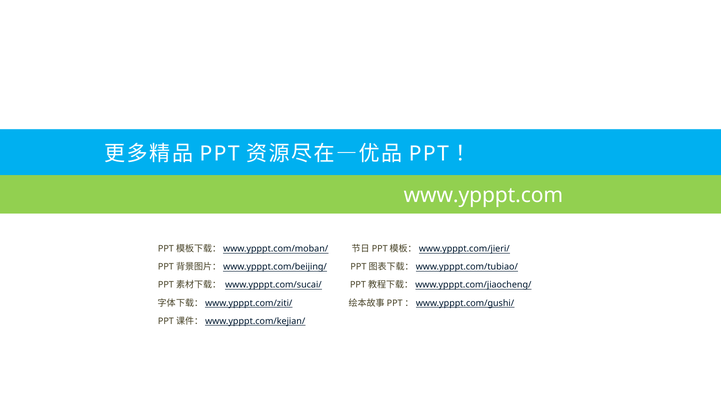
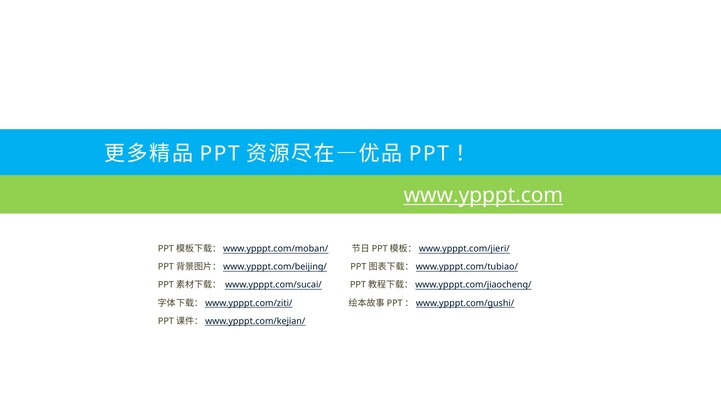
www.ypppt.com underline: none -> present
